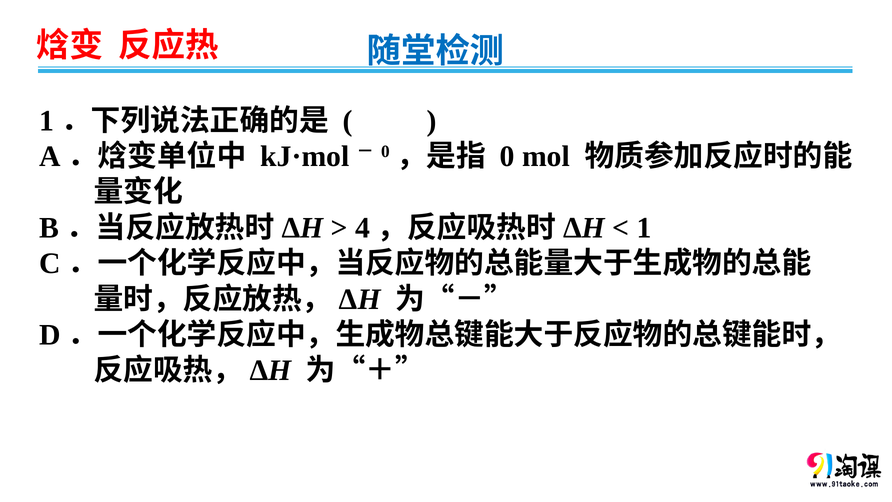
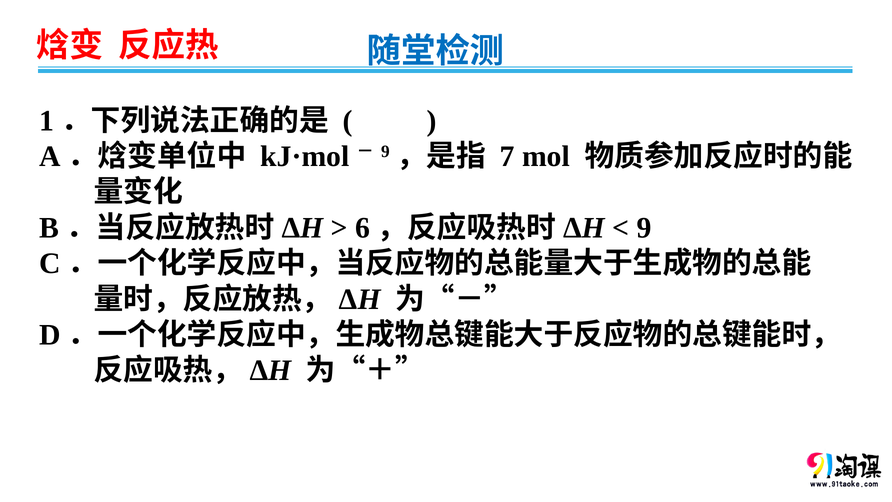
0 at (385, 152): 0 -> 9
0 at (507, 156): 0 -> 7
4: 4 -> 6
1 at (644, 228): 1 -> 9
